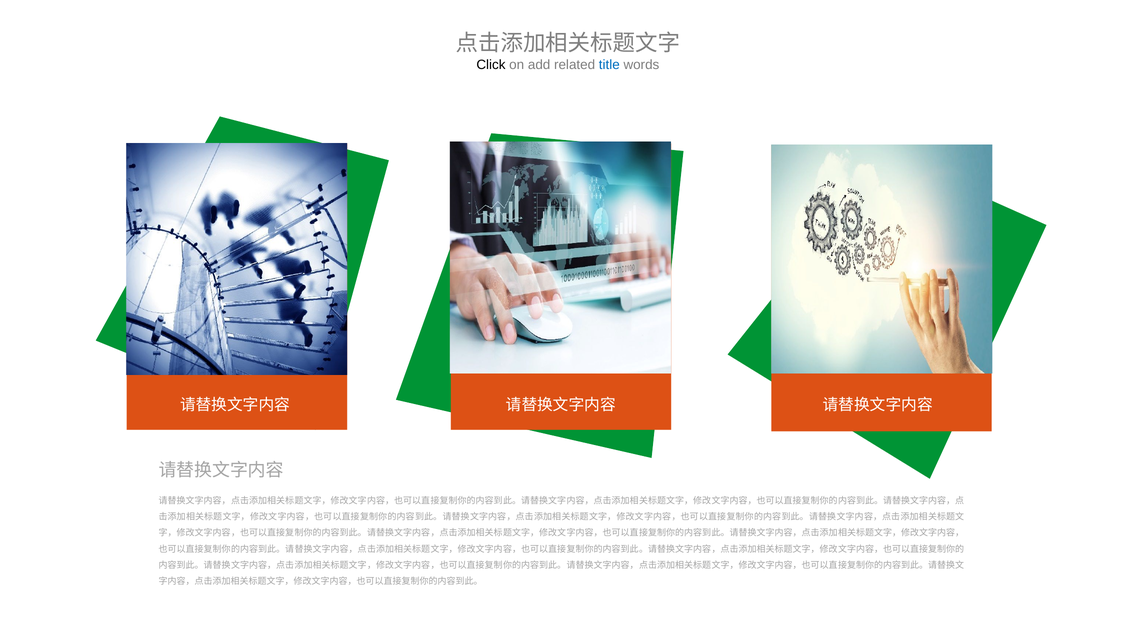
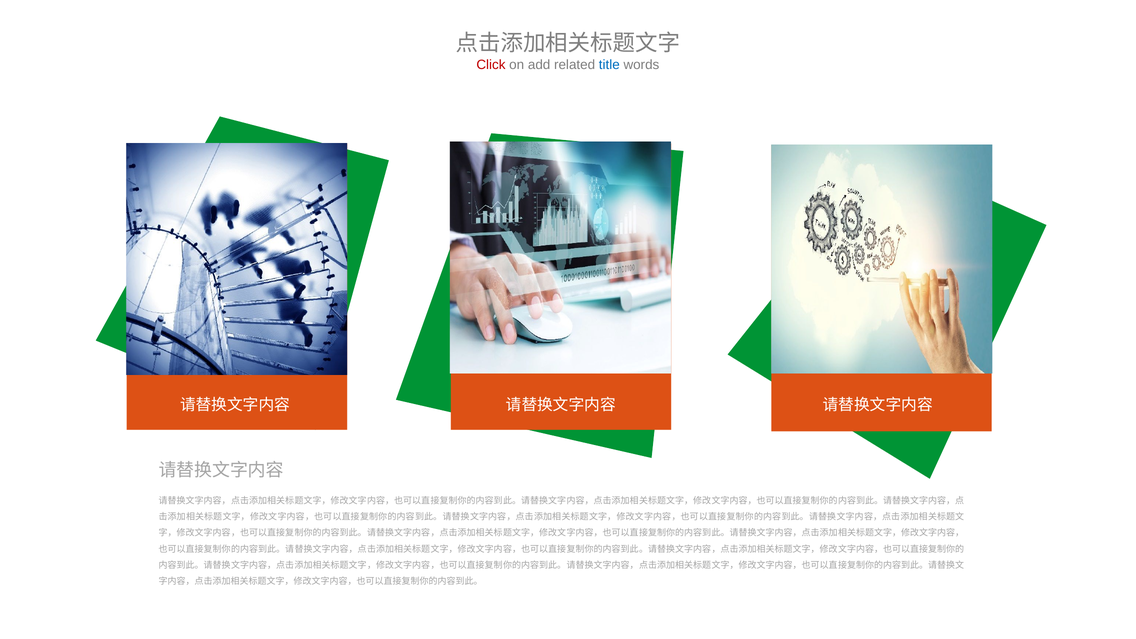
Click colour: black -> red
